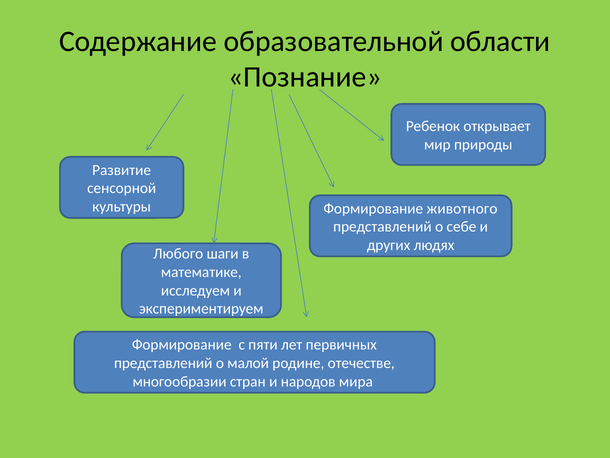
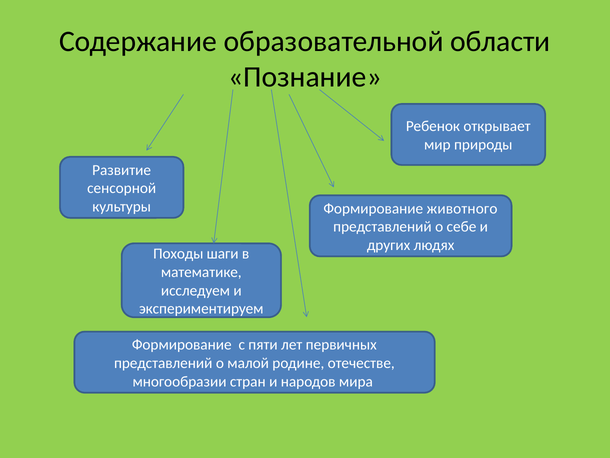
Любого: Любого -> Походы
